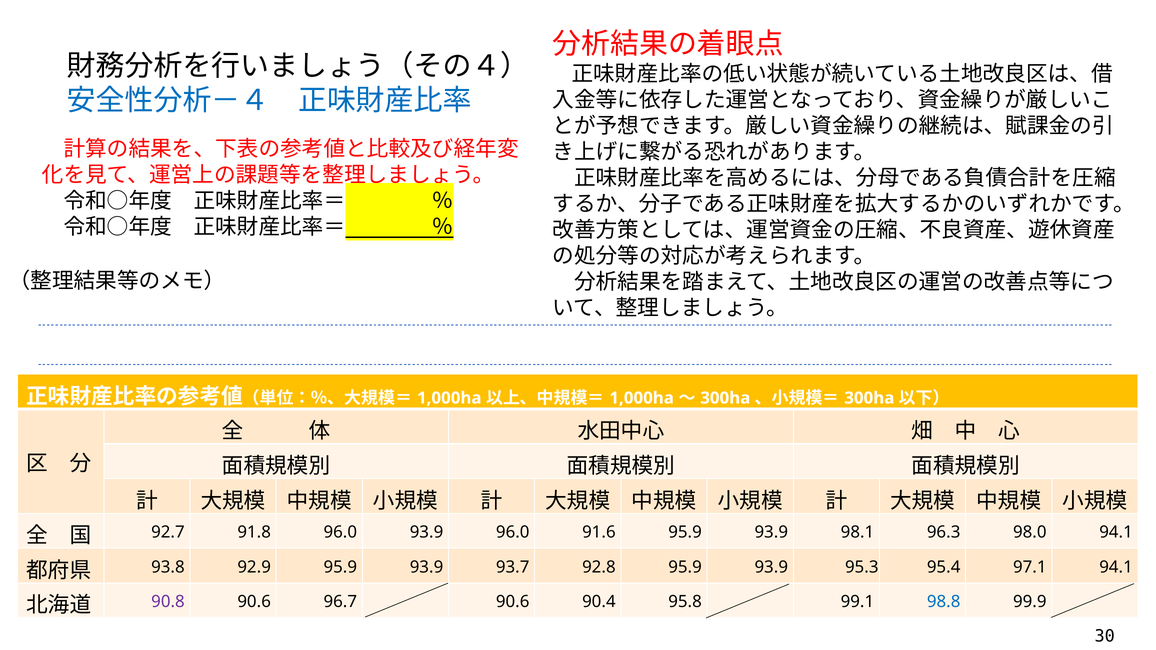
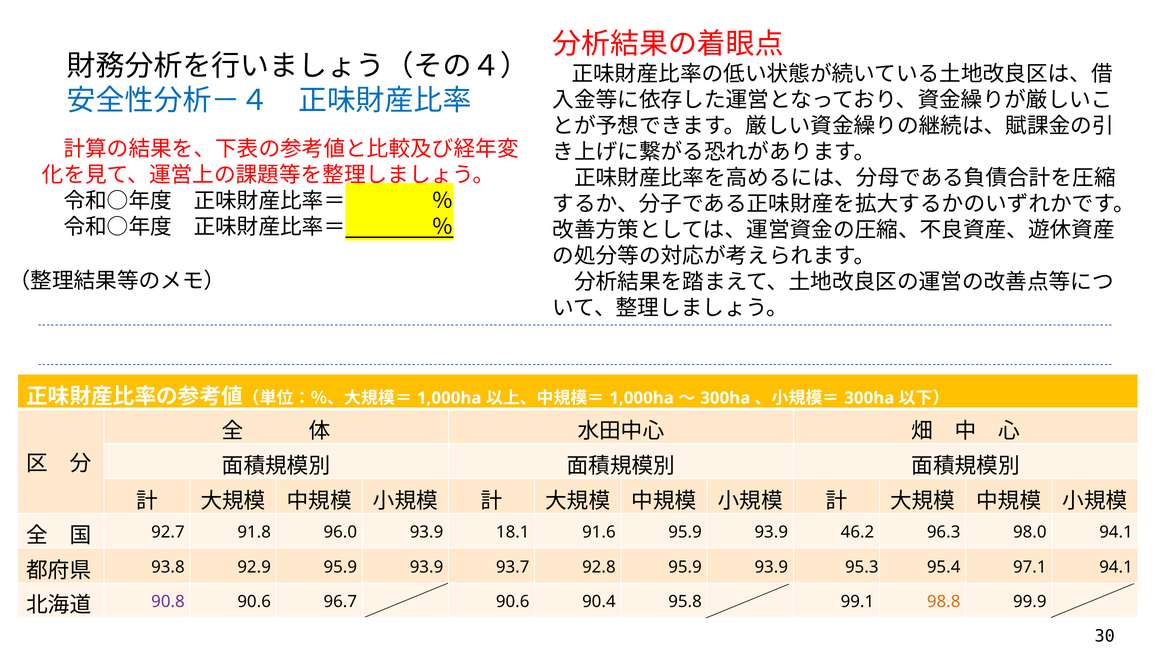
93.9 96.0: 96.0 -> 18.1
98.1: 98.1 -> 46.2
98.8 colour: blue -> orange
